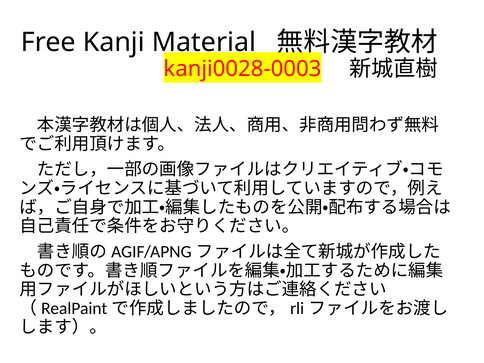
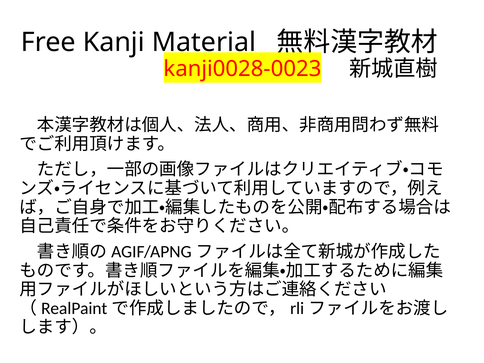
kanji0028-0003: kanji0028-0003 -> kanji0028-0023
